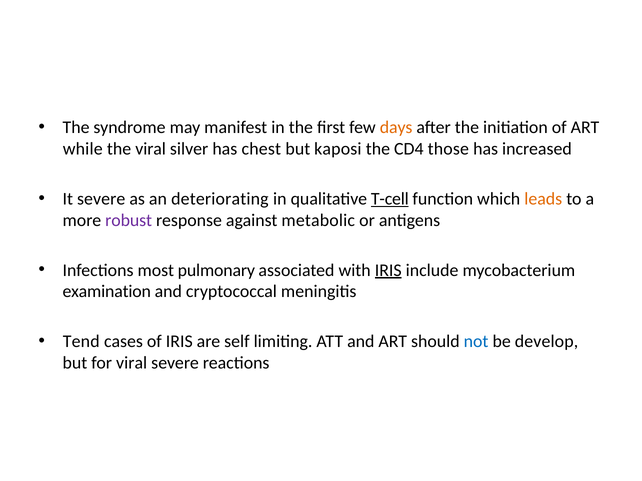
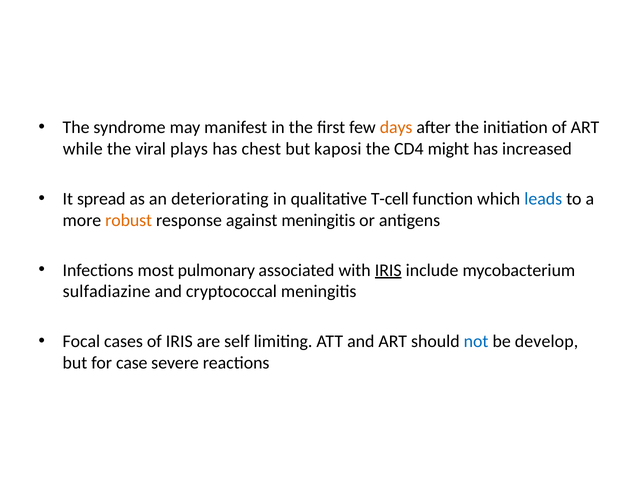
silver: silver -> plays
those: those -> might
It severe: severe -> spread
T-cell underline: present -> none
leads colour: orange -> blue
robust colour: purple -> orange
against metabolic: metabolic -> meningitis
examination: examination -> sulfadiazine
Tend: Tend -> Focal
for viral: viral -> case
